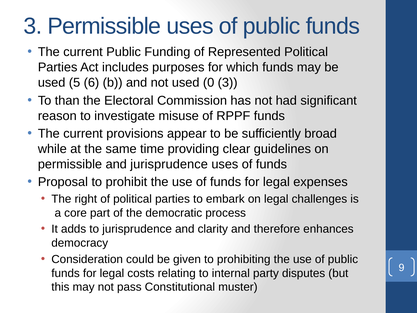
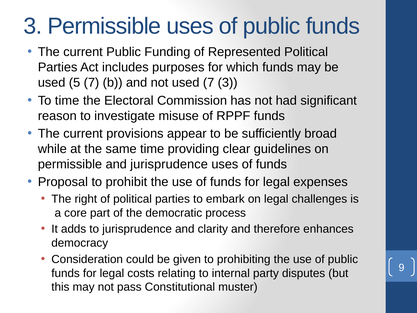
5 6: 6 -> 7
used 0: 0 -> 7
To than: than -> time
